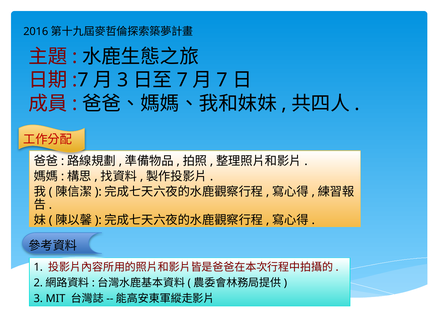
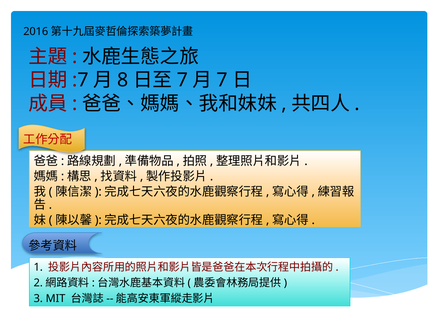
3 at (123, 80): 3 -> 8
